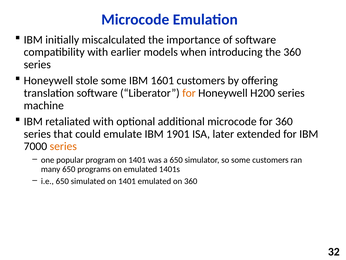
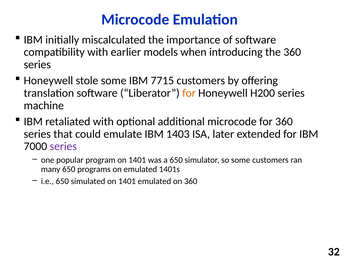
1601: 1601 -> 7715
1901: 1901 -> 1403
series at (63, 146) colour: orange -> purple
